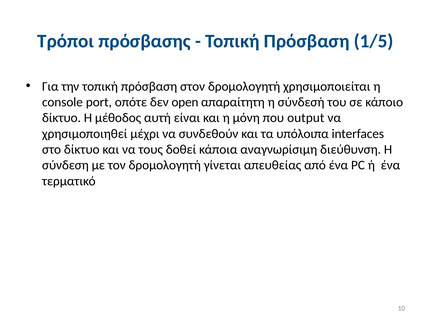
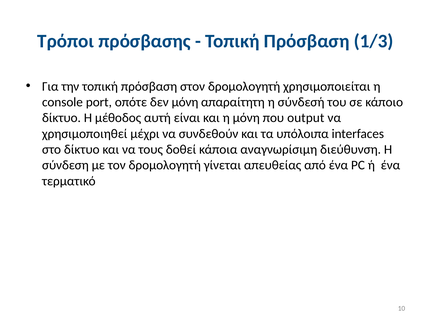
1/5: 1/5 -> 1/3
δεν open: open -> μόνη
